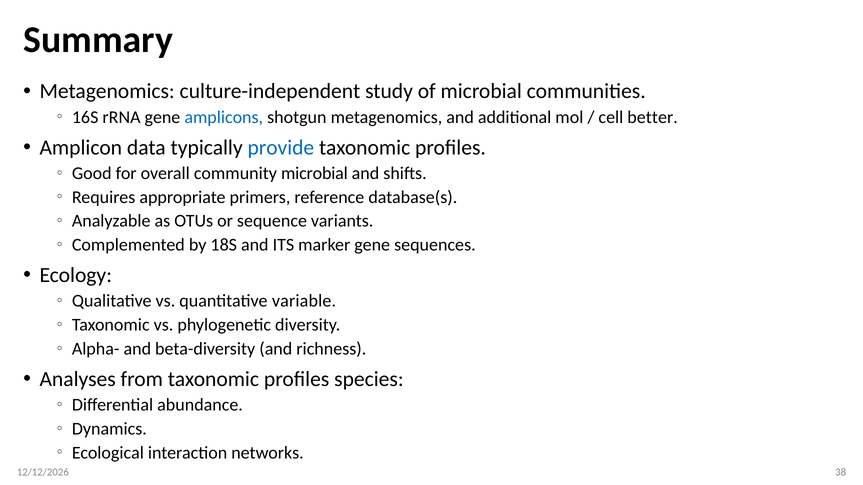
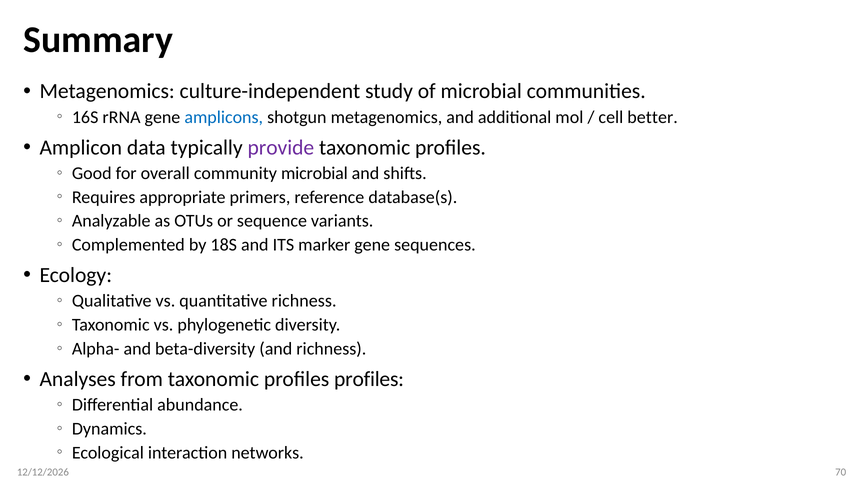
provide colour: blue -> purple
quantitative variable: variable -> richness
profiles species: species -> profiles
38: 38 -> 70
